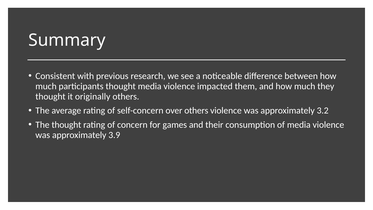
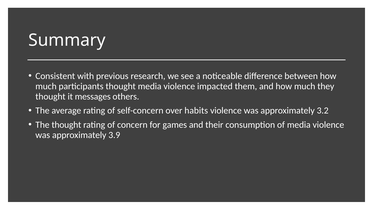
originally: originally -> messages
over others: others -> habits
